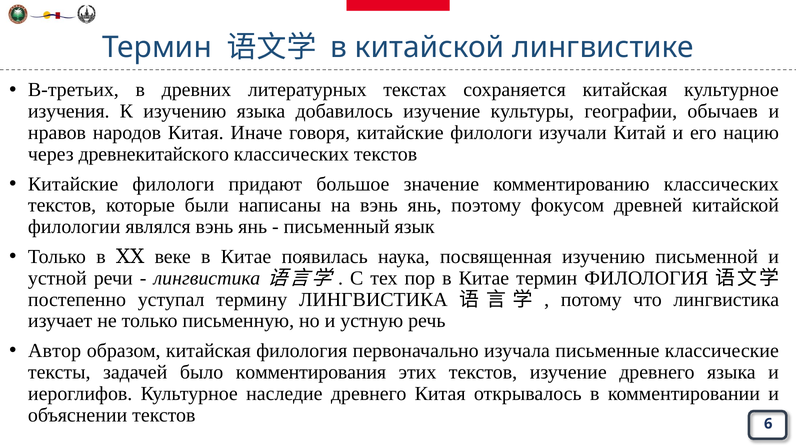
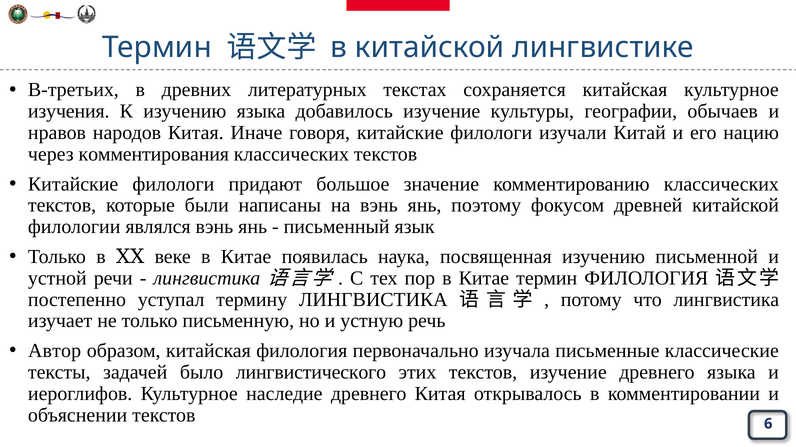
древнекитайского: древнекитайского -> комментирования
комментирования: комментирования -> лингвистического
